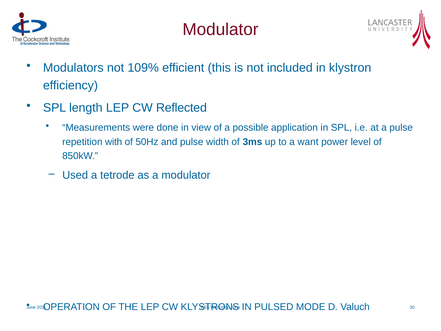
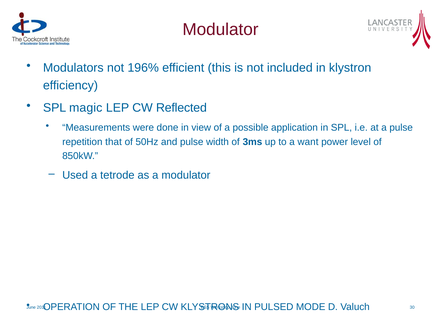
109%: 109% -> 196%
length: length -> magic
with: with -> that
